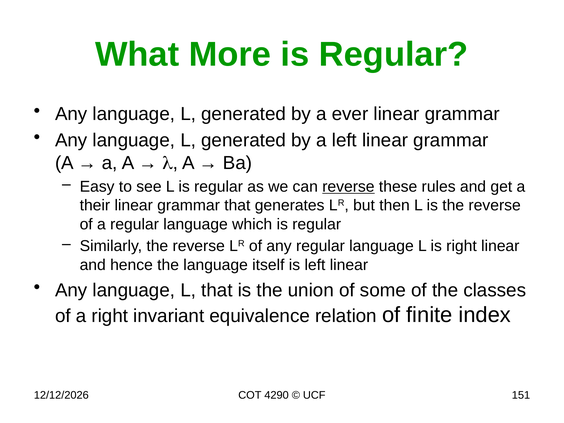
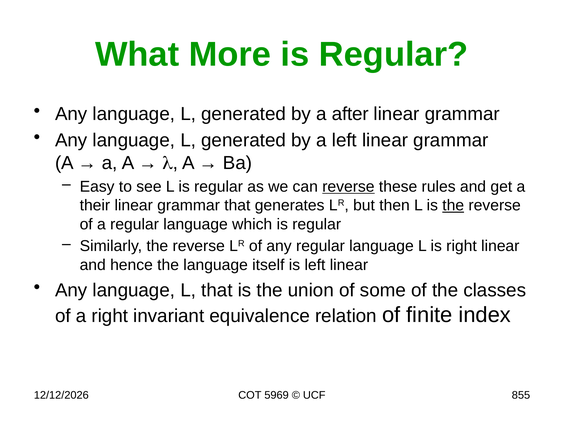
ever: ever -> after
the at (453, 205) underline: none -> present
4290: 4290 -> 5969
151: 151 -> 855
